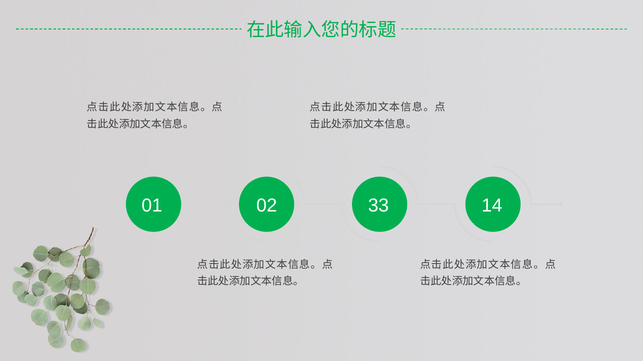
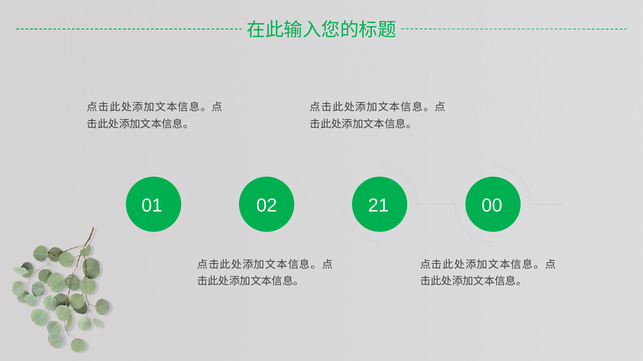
33: 33 -> 21
14: 14 -> 00
